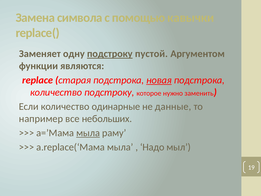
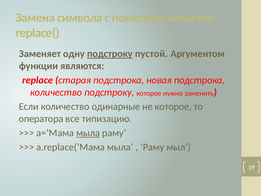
новая underline: present -> none
не данные: данные -> которое
например: например -> оператора
небольших: небольших -> типизацию
Надо at (152, 147): Надо -> Раму
